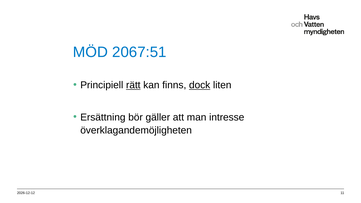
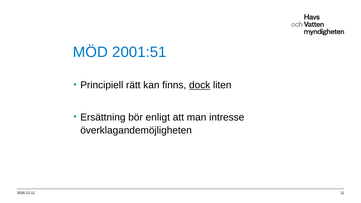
2067:51: 2067:51 -> 2001:51
rätt underline: present -> none
gäller: gäller -> enligt
